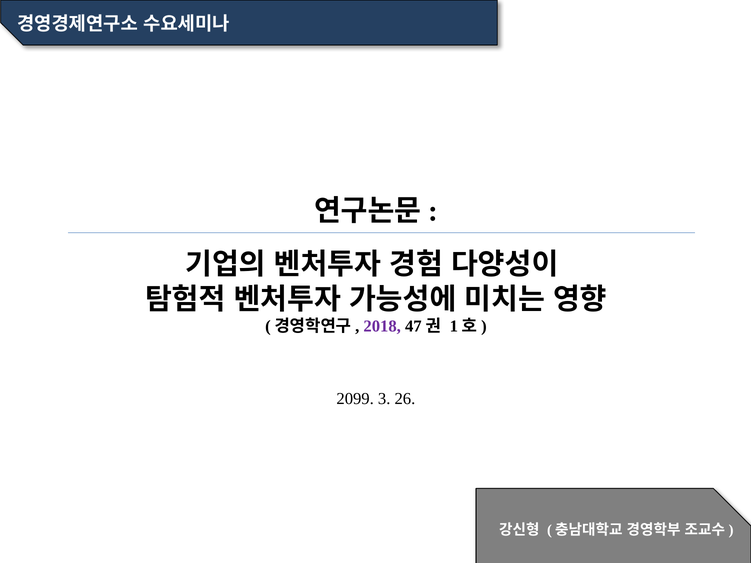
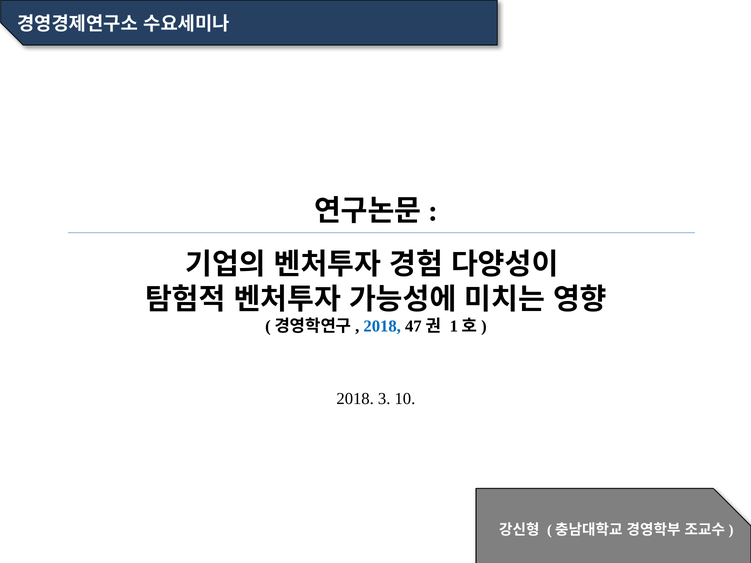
2018 at (382, 327) colour: purple -> blue
2099 at (355, 399): 2099 -> 2018
26: 26 -> 10
